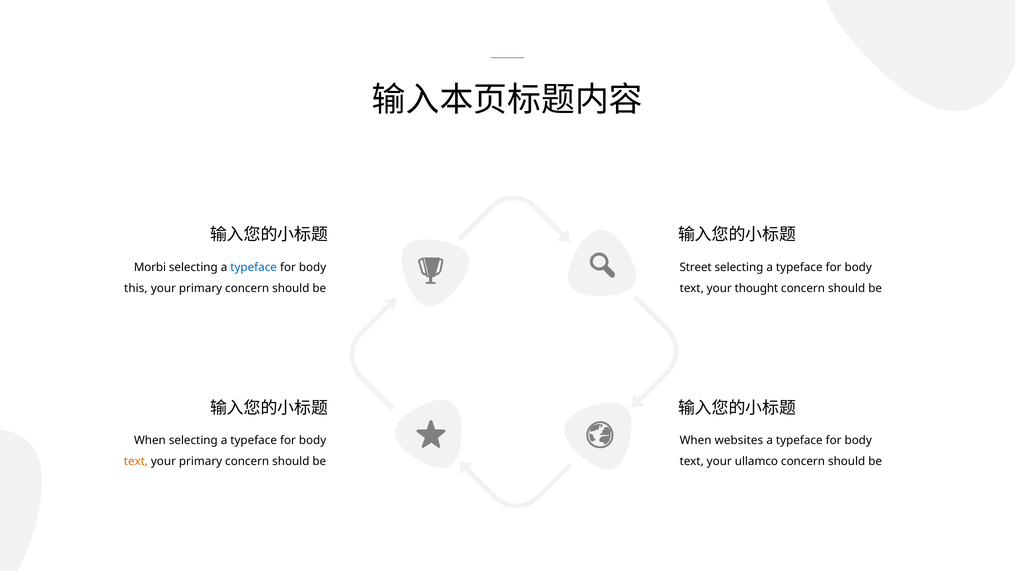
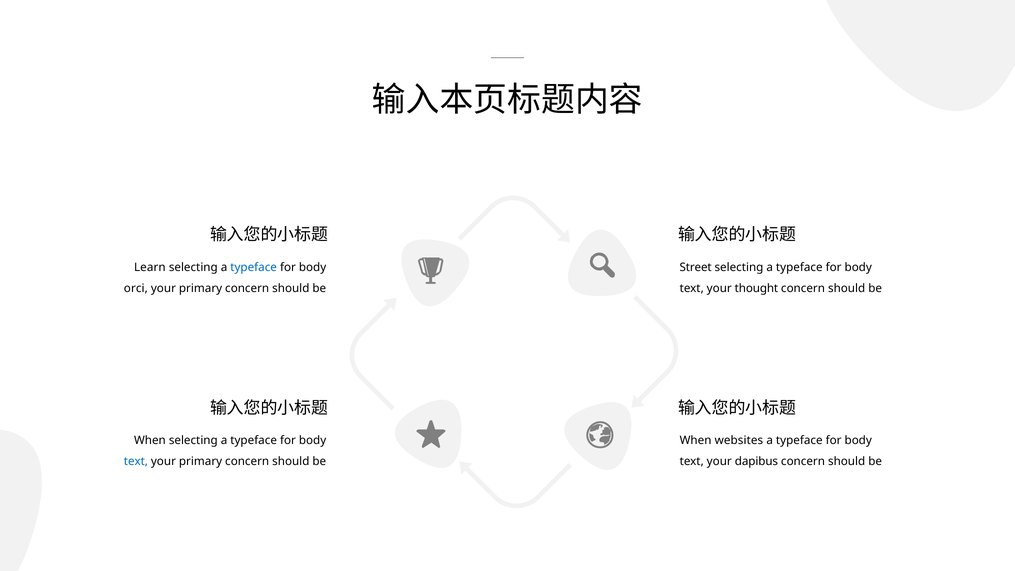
Morbi: Morbi -> Learn
this: this -> orci
text at (136, 461) colour: orange -> blue
ullamco: ullamco -> dapibus
